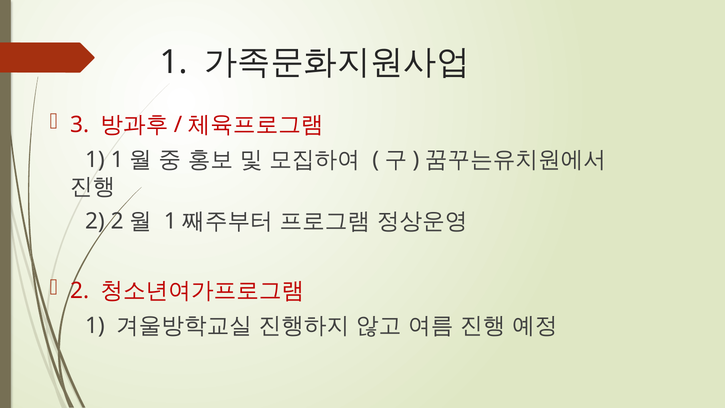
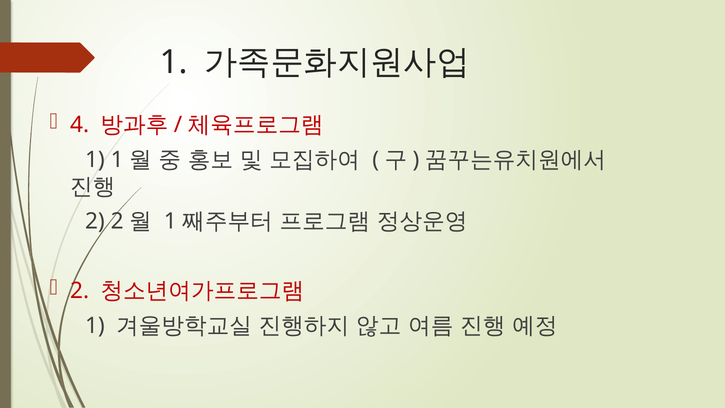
3: 3 -> 4
